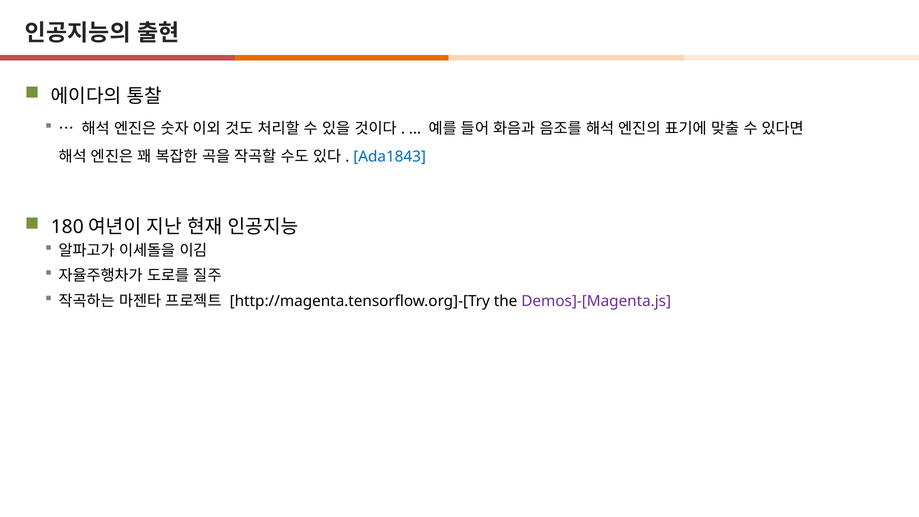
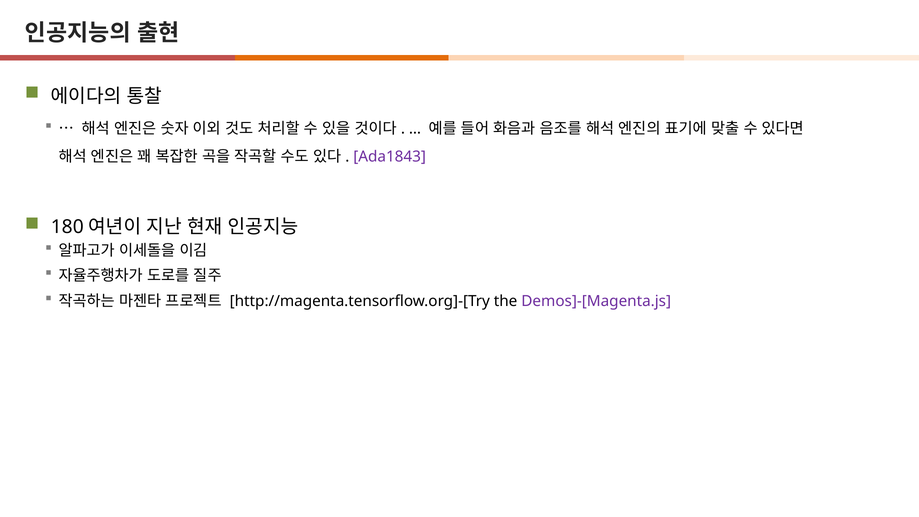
Ada1843 colour: blue -> purple
